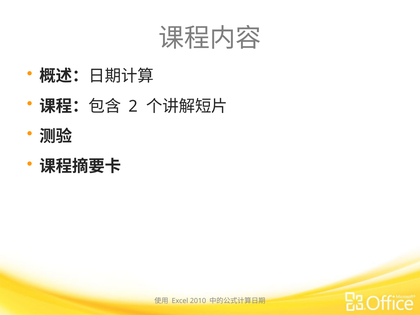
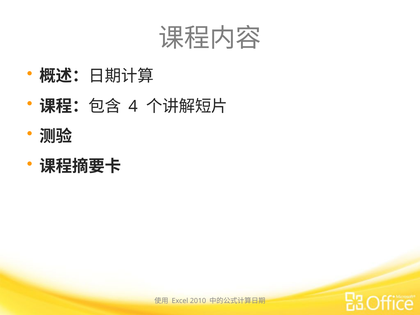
2: 2 -> 4
